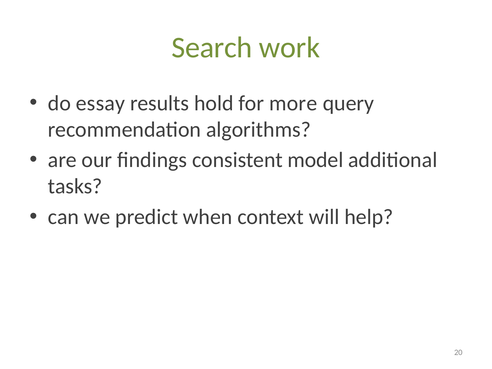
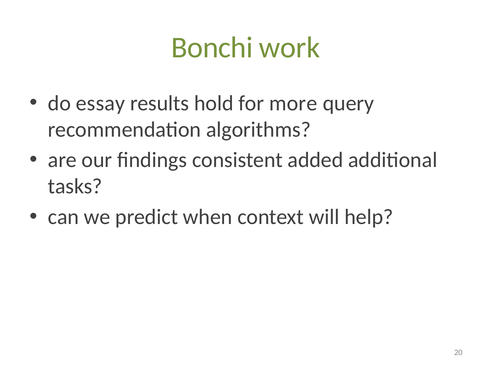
Search: Search -> Bonchi
model: model -> added
